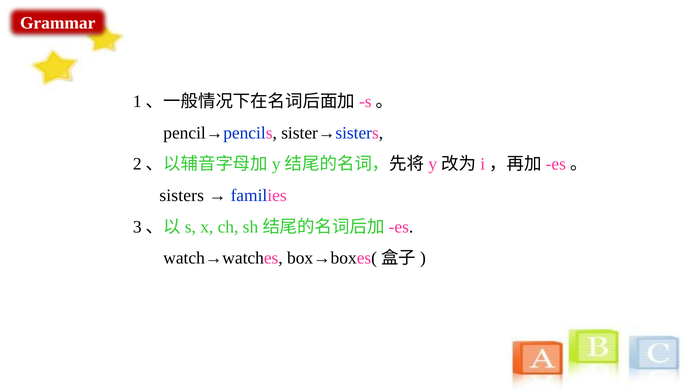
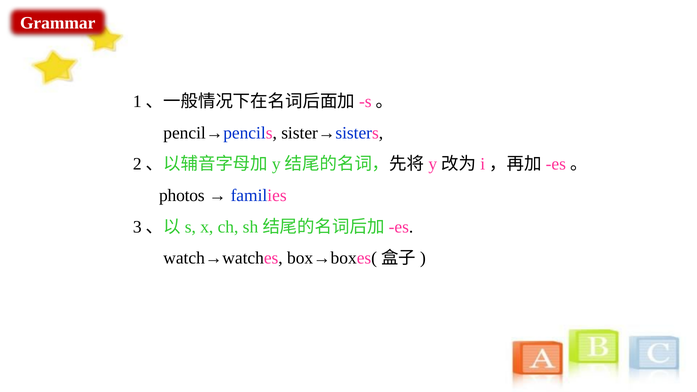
sisters: sisters -> photos
